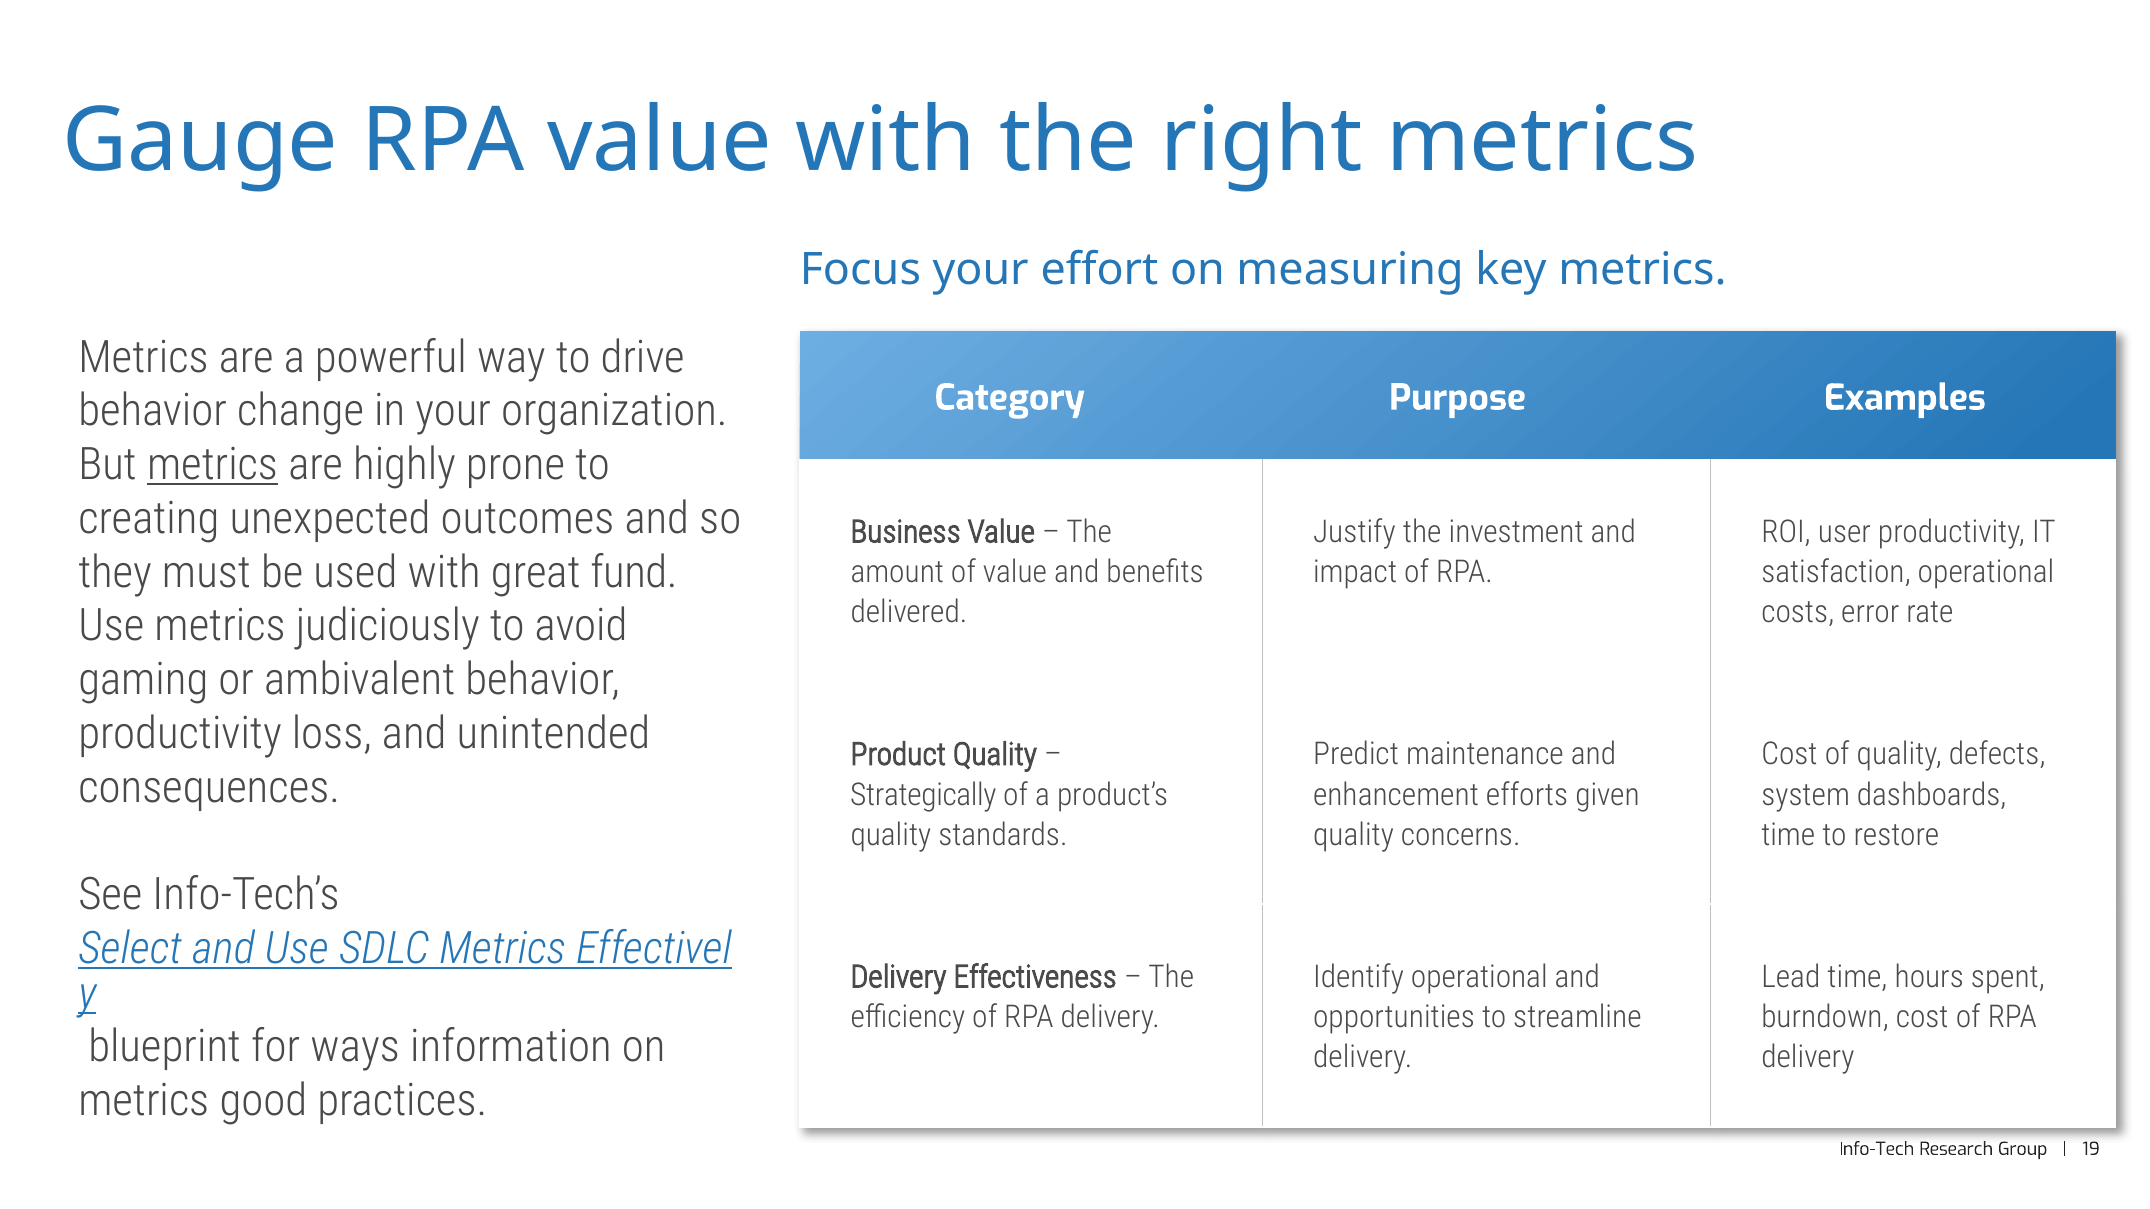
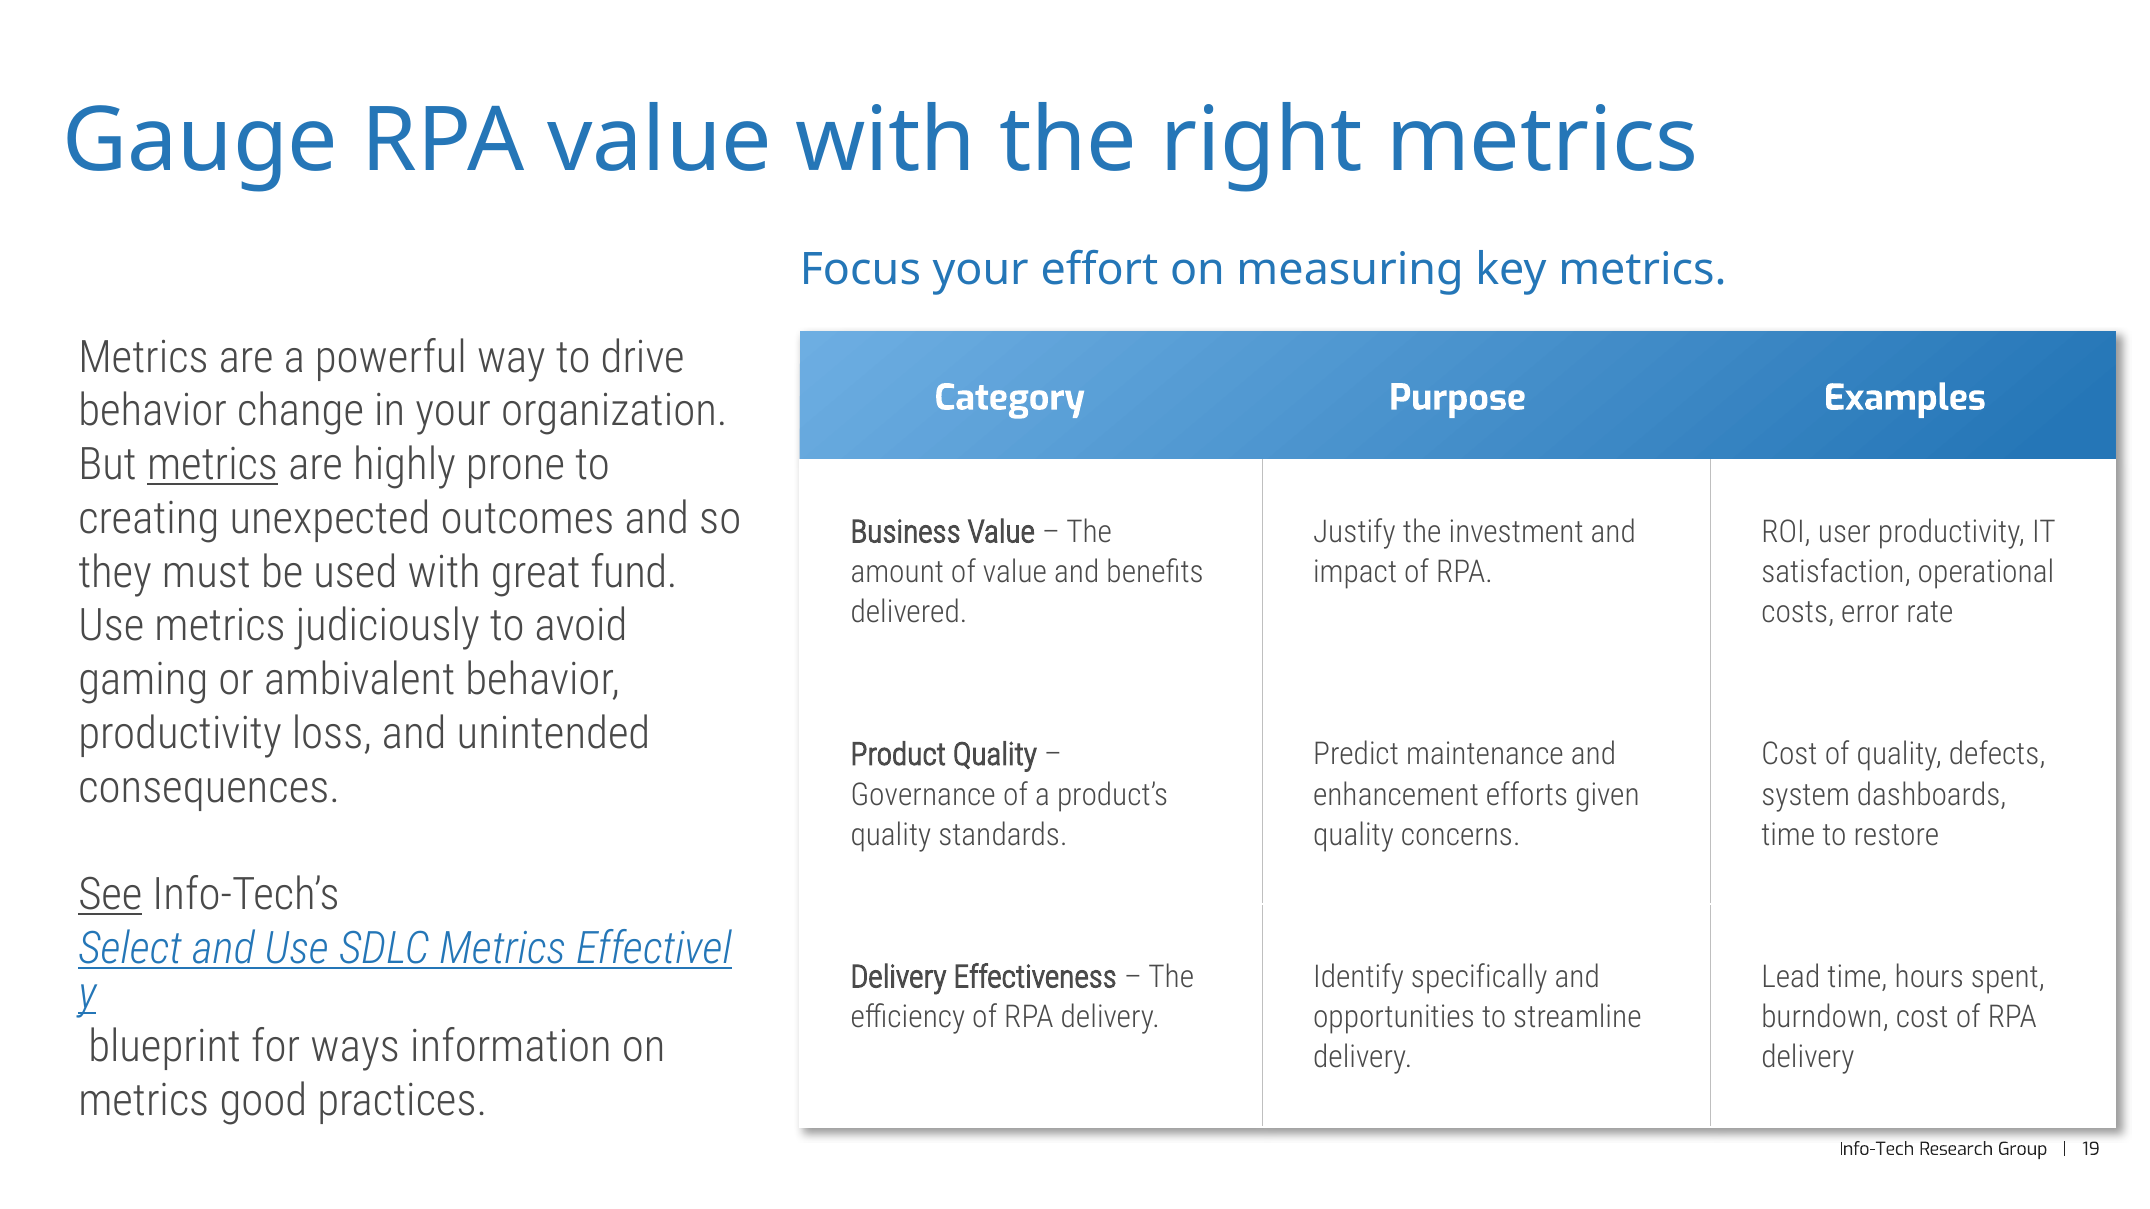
Strategically: Strategically -> Governance
See underline: none -> present
Identify operational: operational -> specifically
